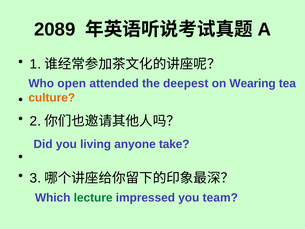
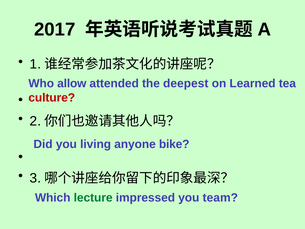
2089: 2089 -> 2017
open: open -> allow
Wearing: Wearing -> Learned
culture colour: orange -> red
take: take -> bike
